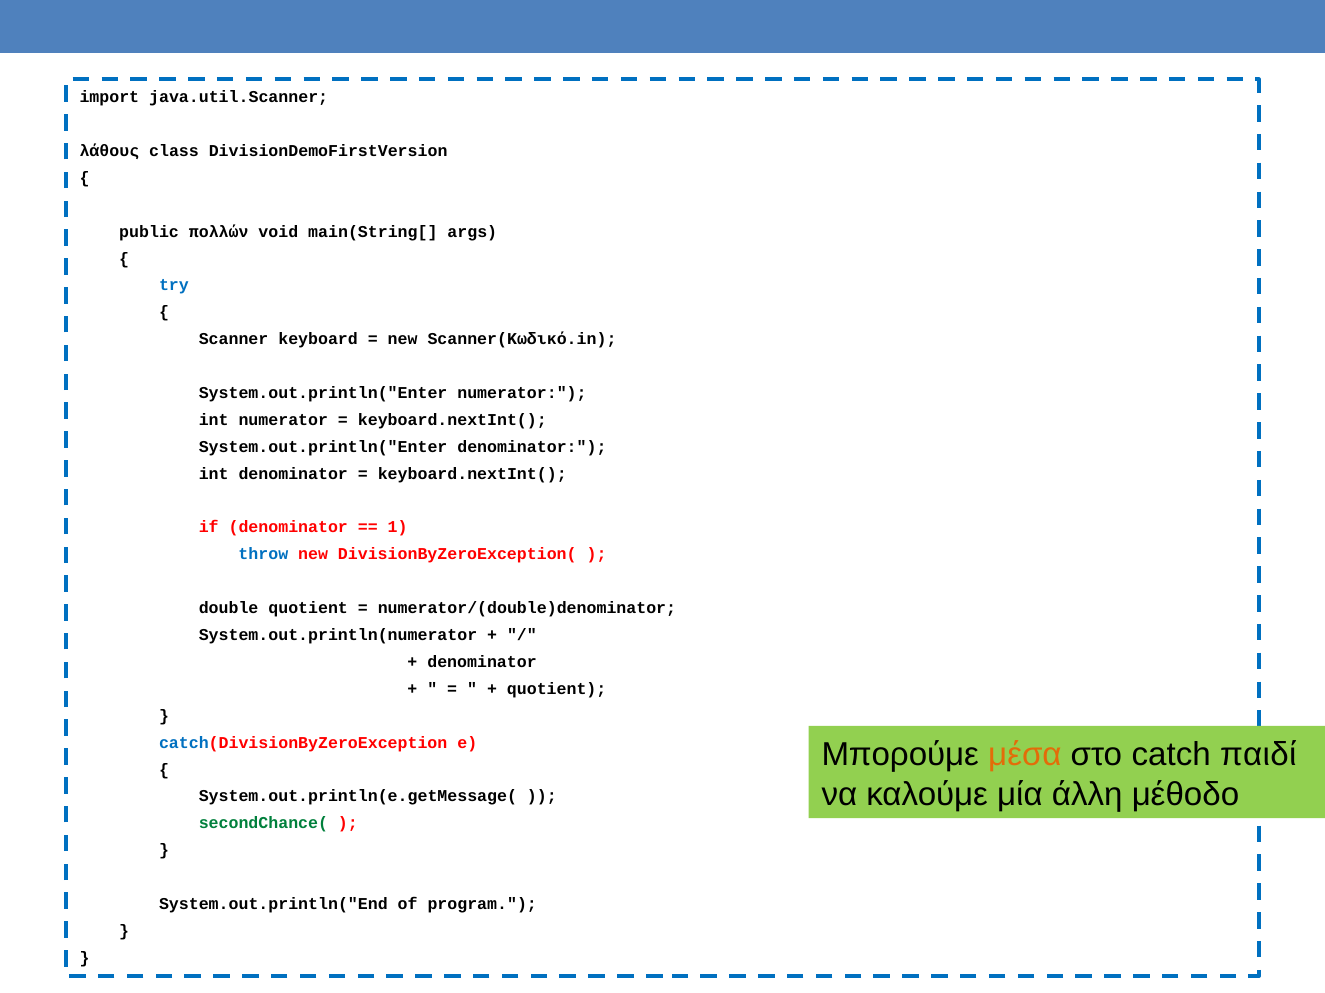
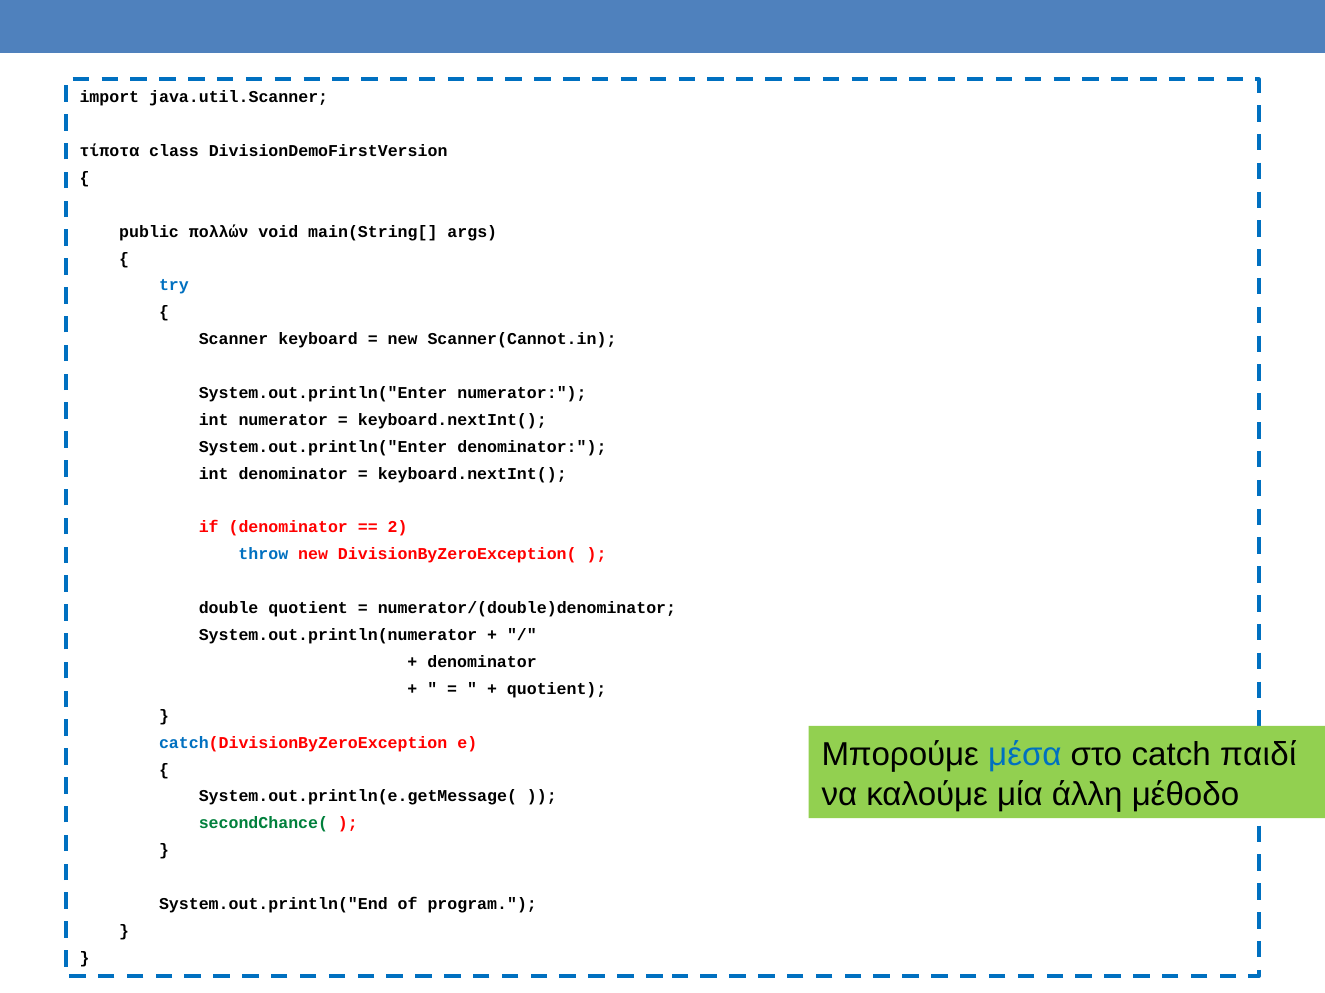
λάθους: λάθους -> τίποτα
Scanner(Κωδικό.in: Scanner(Κωδικό.in -> Scanner(Cannot.in
1: 1 -> 2
μέσα colour: orange -> blue
